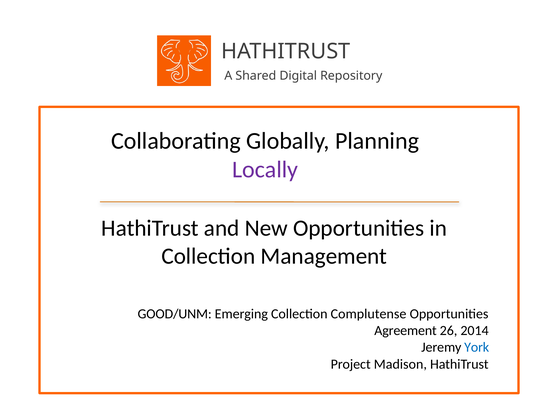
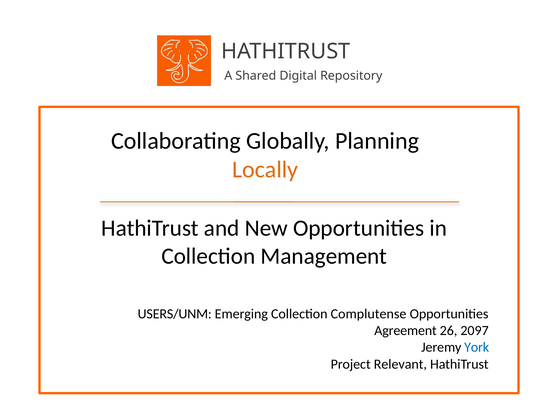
Locally colour: purple -> orange
GOOD/UNM: GOOD/UNM -> USERS/UNM
2014: 2014 -> 2097
Madison: Madison -> Relevant
